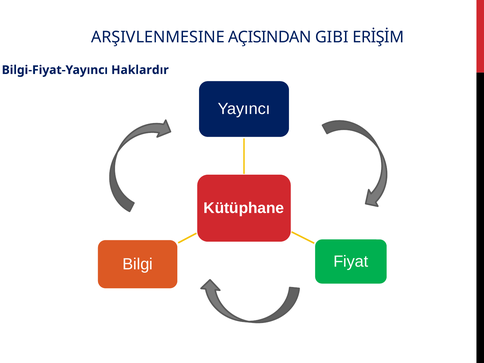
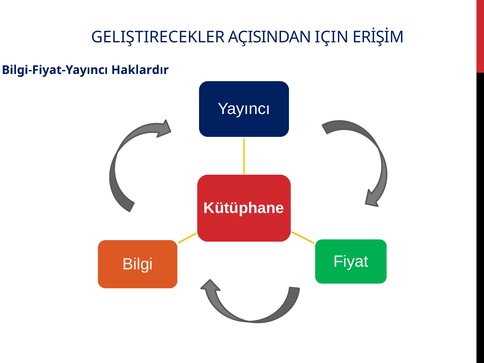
ARŞIVLENMESINE: ARŞIVLENMESINE -> GELIŞTIRECEKLER
GIBI: GIBI -> IÇIN
